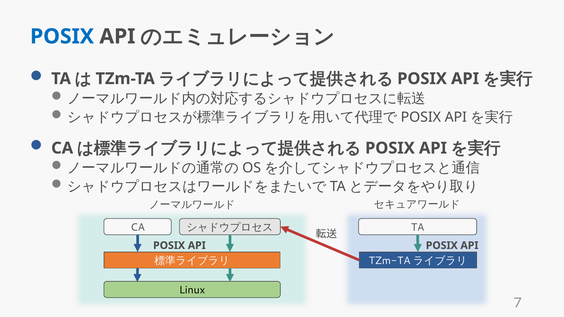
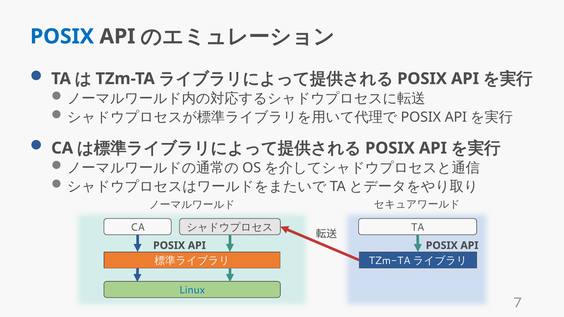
Linux colour: black -> blue
